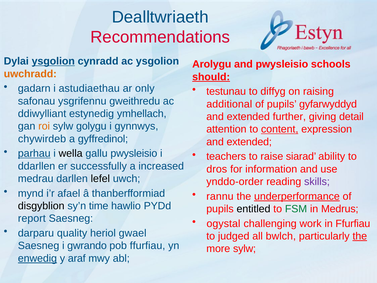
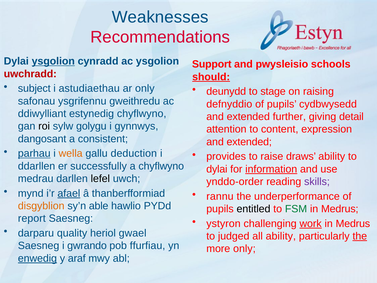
Dealltwriaeth: Dealltwriaeth -> Weaknesses
Arolygu: Arolygu -> Support
uwchradd colour: orange -> red
gadarn: gadarn -> subject
testunau: testunau -> deunydd
diffyg: diffyg -> stage
additional: additional -> defnyddio
gyfarwyddyd: gyfarwyddyd -> cydbwysedd
estynedig ymhellach: ymhellach -> chyflwyno
roi colour: orange -> black
content underline: present -> none
chywirdeb: chywirdeb -> dangosant
gyffredinol: gyffredinol -> consistent
wella colour: black -> orange
gallu pwysleisio: pwysleisio -> deduction
teachers: teachers -> provides
siarad: siarad -> draws
a increased: increased -> chyflwyno
dros at (217, 169): dros -> dylai
information underline: none -> present
afael underline: none -> present
underperformance underline: present -> none
disgyblion colour: black -> orange
time: time -> able
ogystal: ogystal -> ystyron
work underline: none -> present
Ffurfiau at (353, 223): Ffurfiau -> Medrus
all bwlch: bwlch -> ability
more sylw: sylw -> only
